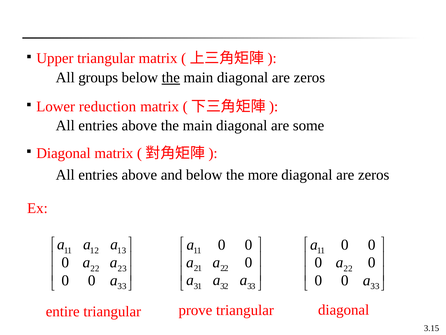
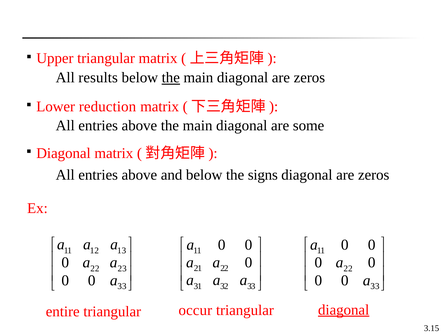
groups: groups -> results
more: more -> signs
prove: prove -> occur
diagonal at (344, 309) underline: none -> present
